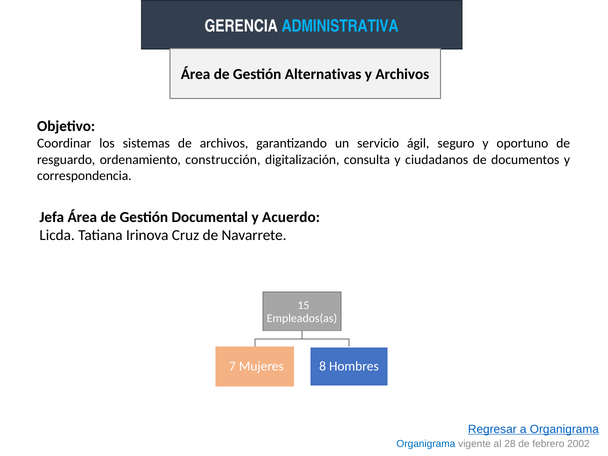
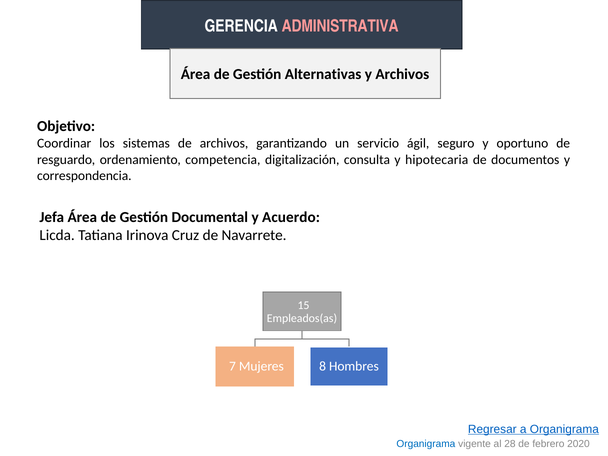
ADMINISTRATIVA colour: light blue -> pink
construcción: construcción -> competencia
ciudadanos: ciudadanos -> hipotecaria
2002: 2002 -> 2020
